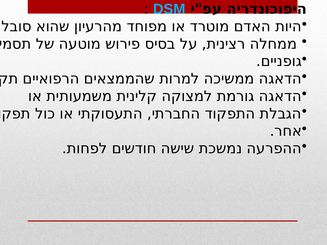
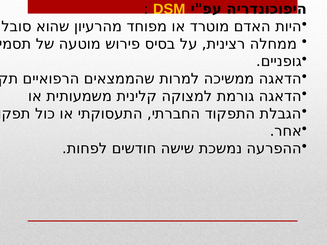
DSM colour: light blue -> yellow
